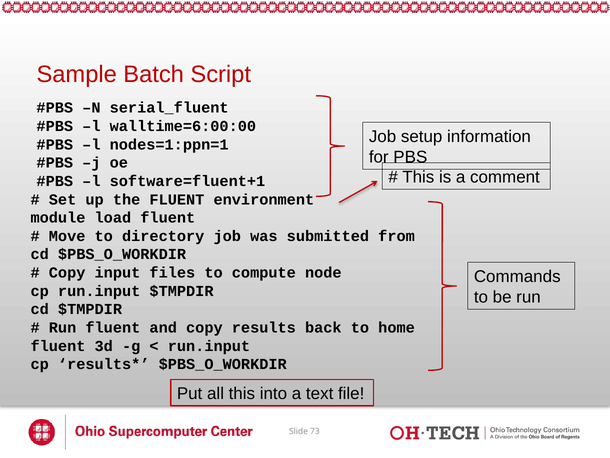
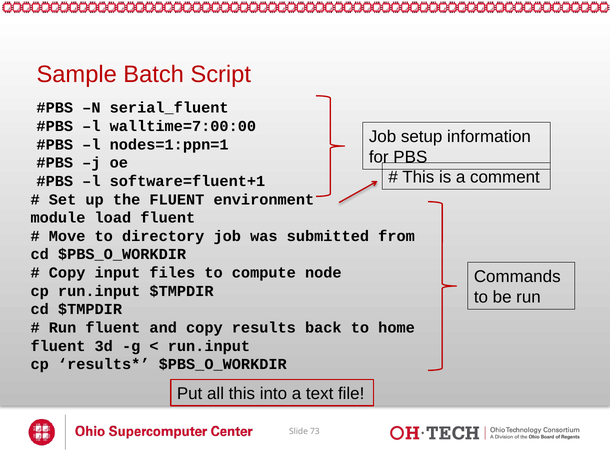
walltime=6:00:00: walltime=6:00:00 -> walltime=7:00:00
